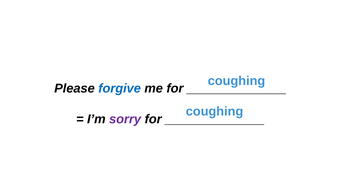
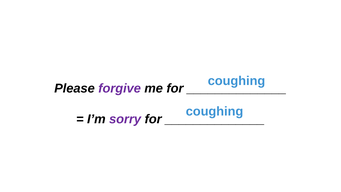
forgive colour: blue -> purple
